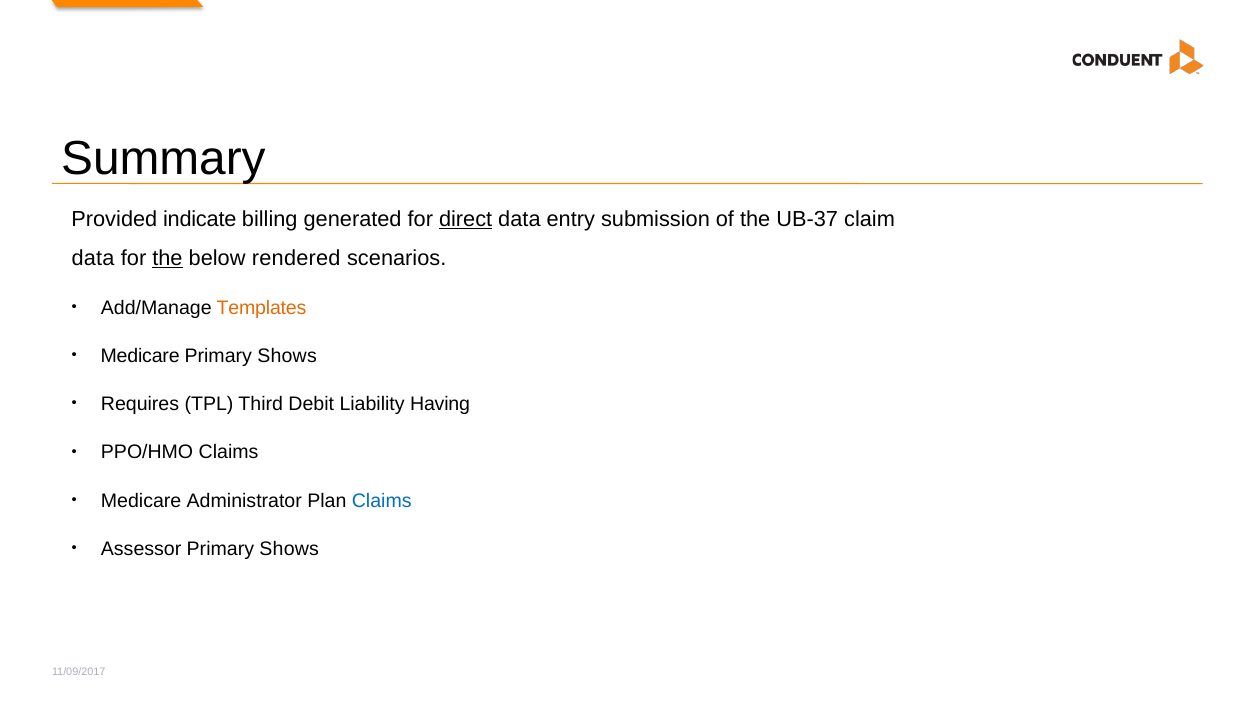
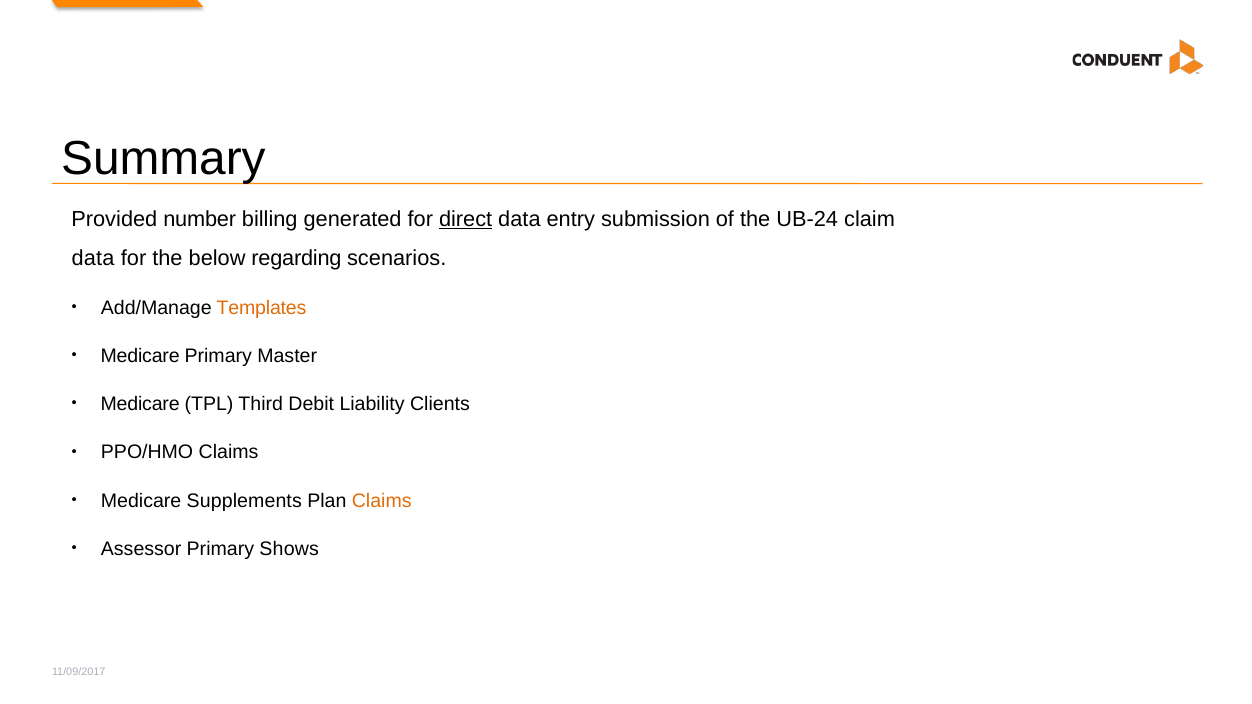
indicate: indicate -> number
UB-37: UB-37 -> UB-24
the at (167, 258) underline: present -> none
rendered: rendered -> regarding
Shows at (287, 356): Shows -> Master
Requires at (140, 404): Requires -> Medicare
Having: Having -> Clients
Administrator: Administrator -> Supplements
Claims at (382, 501) colour: blue -> orange
